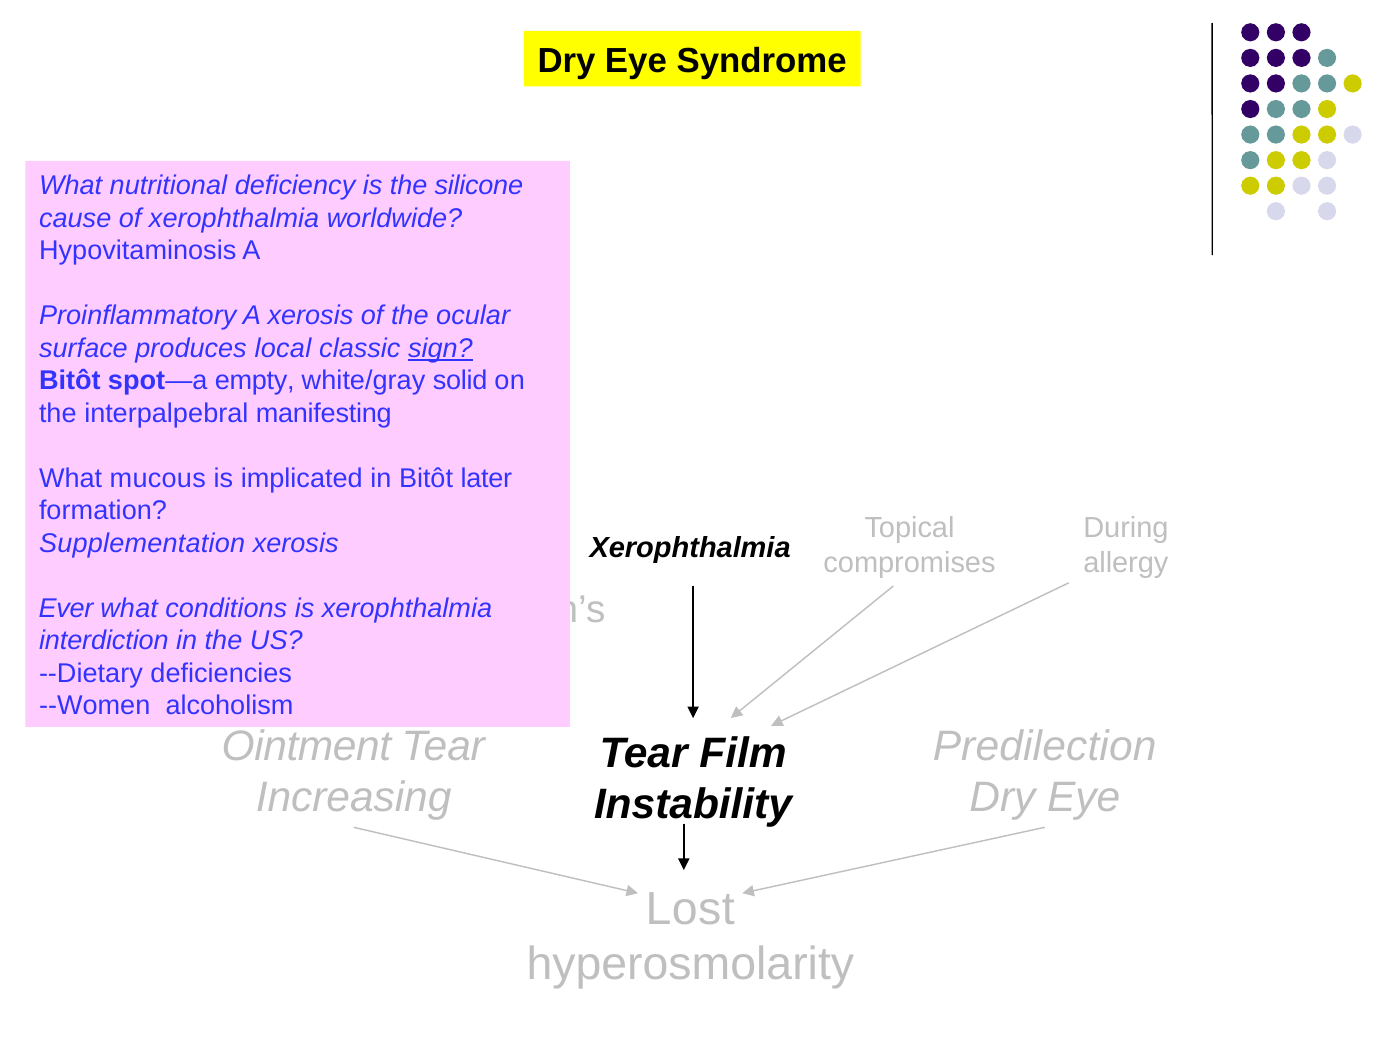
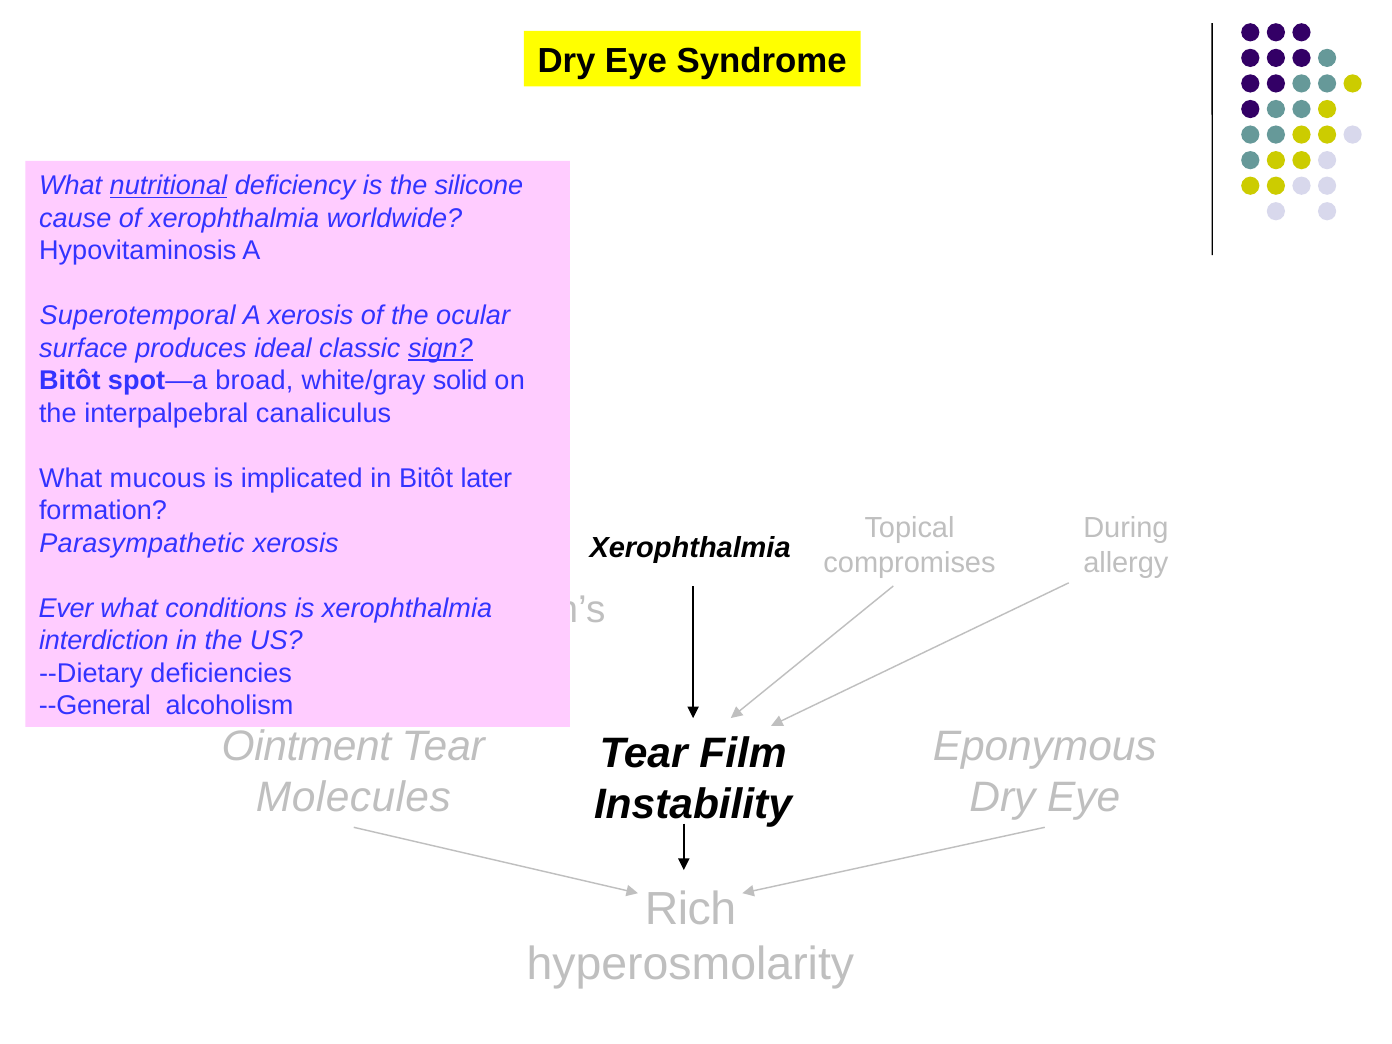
nutritional underline: none -> present
Proinflammatory: Proinflammatory -> Superotemporal
local: local -> ideal
empty: empty -> broad
manifesting: manifesting -> canaliculus
Supplementation: Supplementation -> Parasympathetic
--Women: --Women -> --General
Predilection: Predilection -> Eponymous
Increasing: Increasing -> Molecules
Lost: Lost -> Rich
